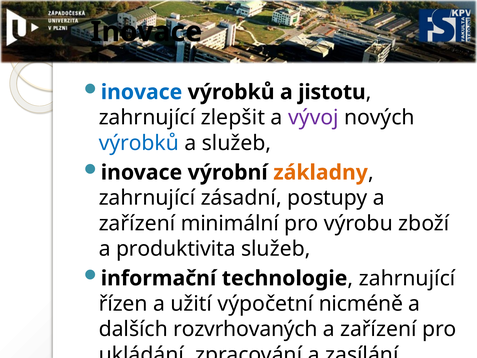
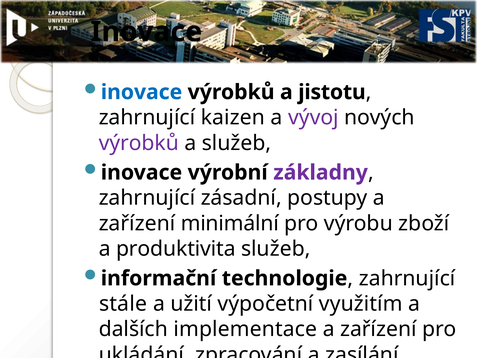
zlepšit: zlepšit -> kaizen
výrobků at (139, 143) colour: blue -> purple
základny colour: orange -> purple
řízen: řízen -> stále
nicméně: nicméně -> využitím
rozvrhovaných: rozvrhovaných -> implementace
